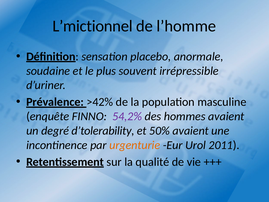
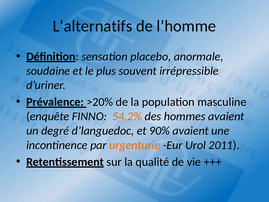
L’mictionnel: L’mictionnel -> L’alternatifs
>42%: >42% -> >20%
54,2% colour: purple -> orange
d’tolerability: d’tolerability -> d’languedoc
50%: 50% -> 90%
